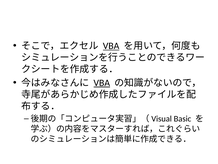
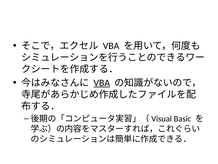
VBA at (111, 46) underline: present -> none
